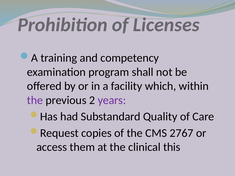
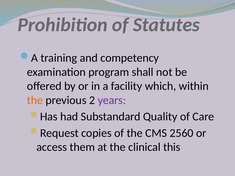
Licenses: Licenses -> Statutes
the at (35, 100) colour: purple -> orange
2767: 2767 -> 2560
